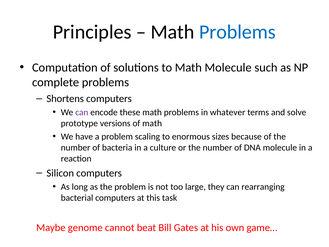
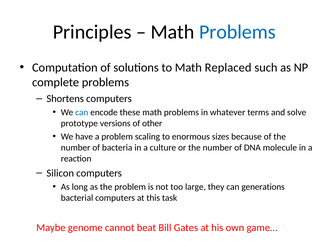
Math Molecule: Molecule -> Replaced
can at (82, 112) colour: purple -> blue
of math: math -> other
rearranging: rearranging -> generations
